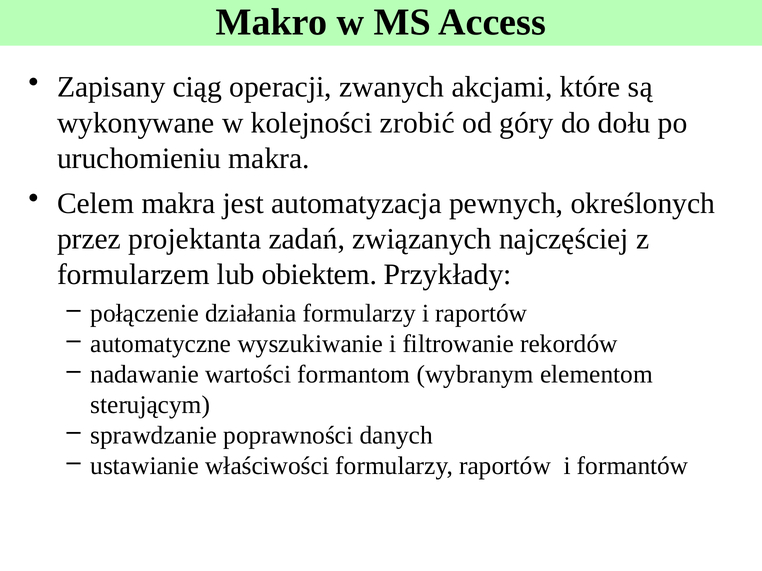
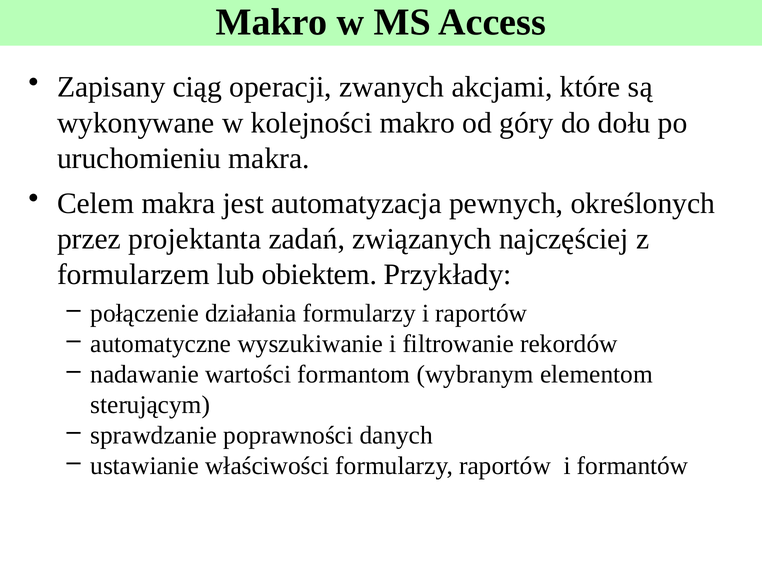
kolejności zrobić: zrobić -> makro
